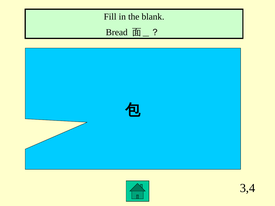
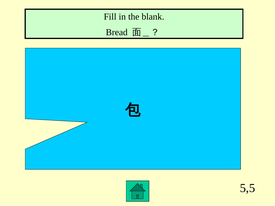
3,4: 3,4 -> 5,5
